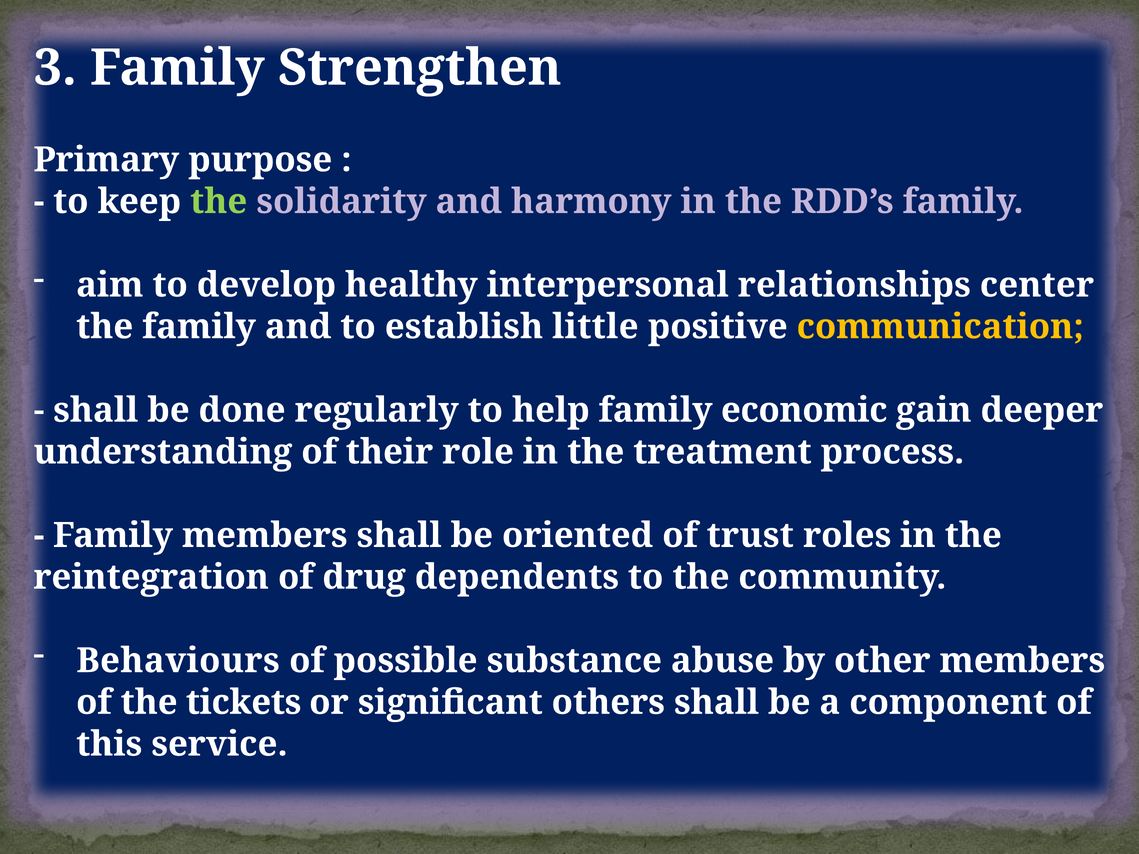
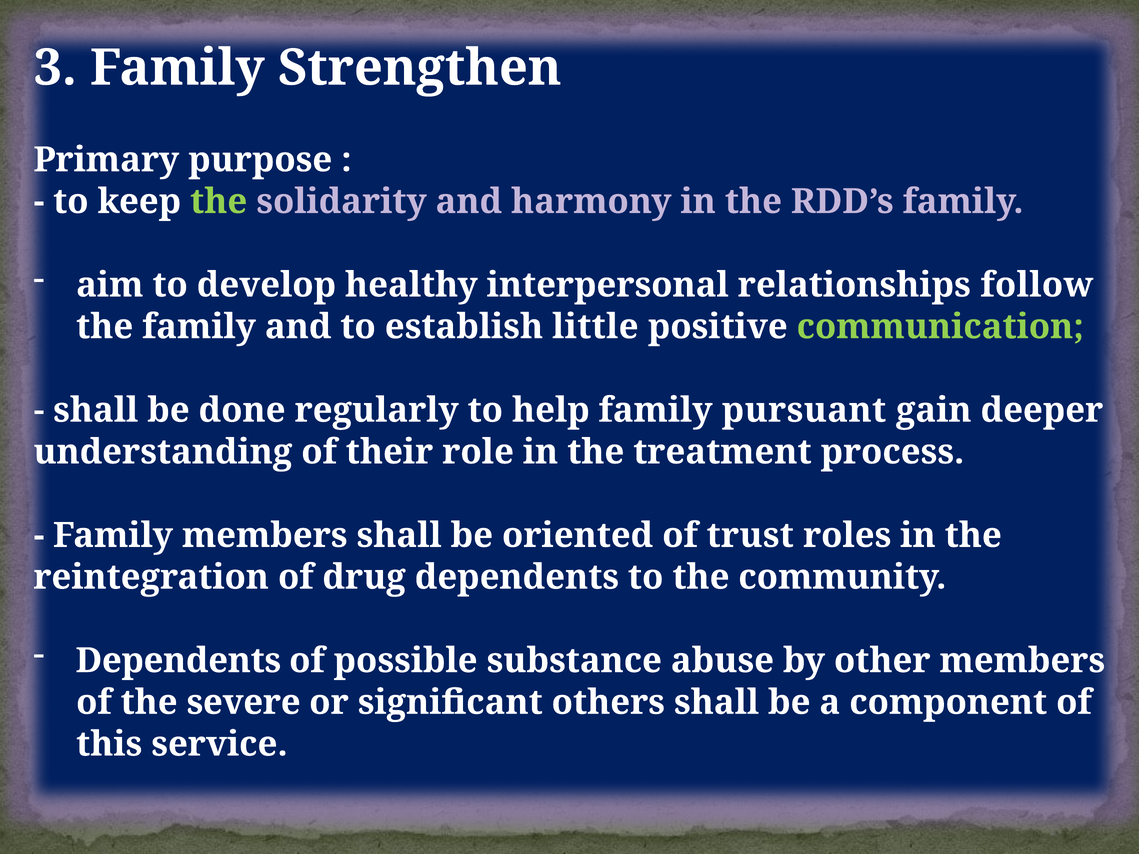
center: center -> follow
communication colour: yellow -> light green
economic: economic -> pursuant
Behaviours at (178, 661): Behaviours -> Dependents
tickets: tickets -> severe
